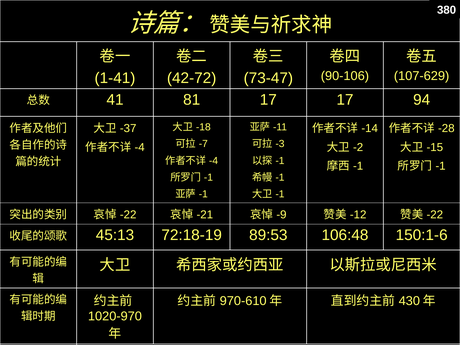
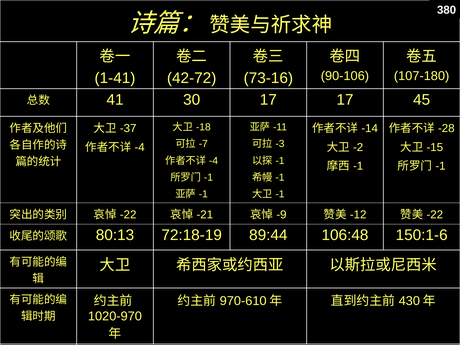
107-629: 107-629 -> 107-180
73-47: 73-47 -> 73-16
81: 81 -> 30
94: 94 -> 45
45:13: 45:13 -> 80:13
89:53: 89:53 -> 89:44
